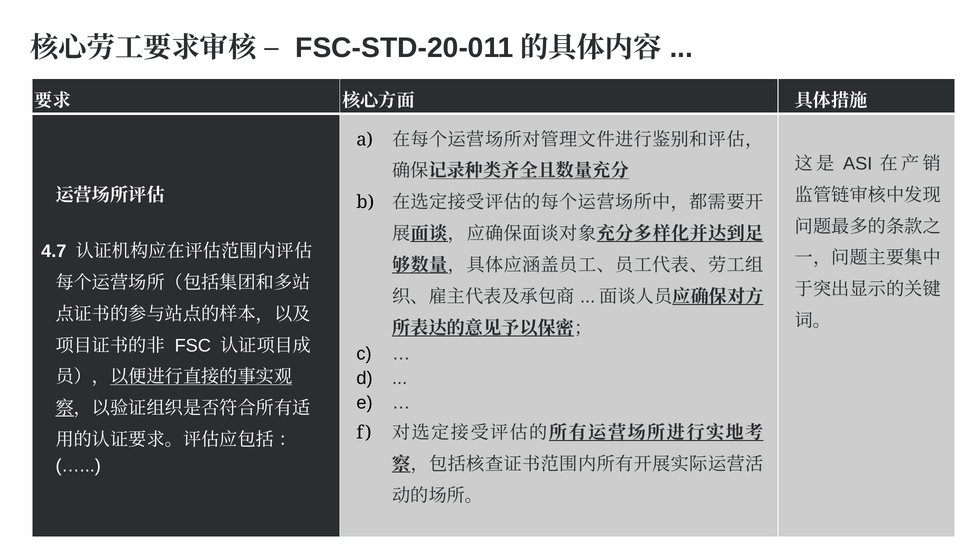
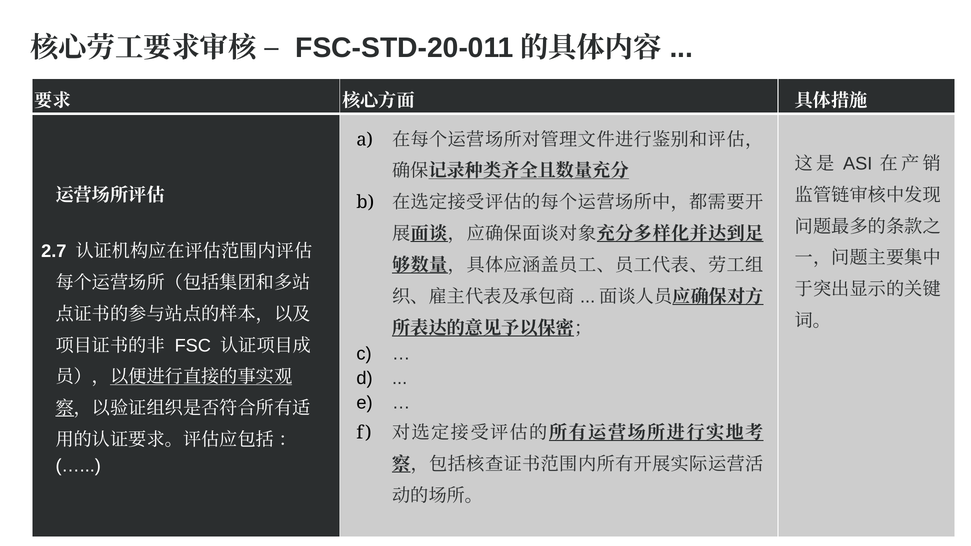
4.7: 4.7 -> 2.7
